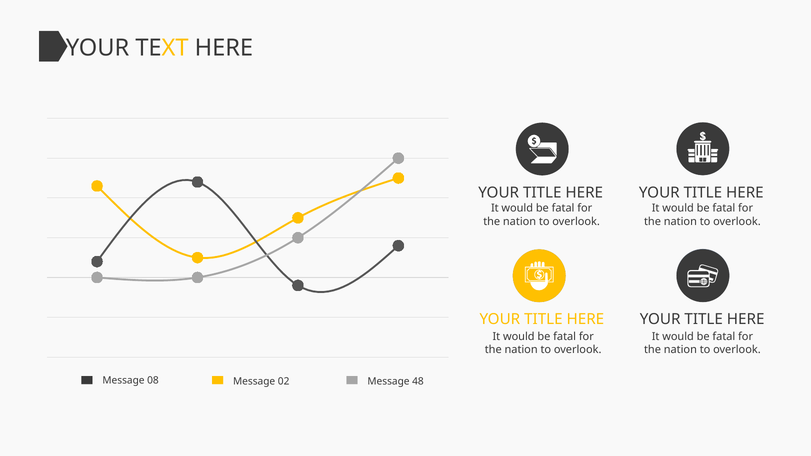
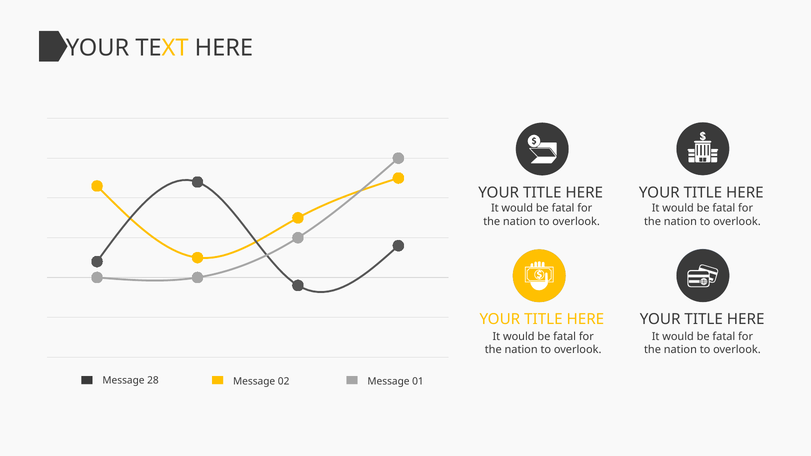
08: 08 -> 28
48: 48 -> 01
